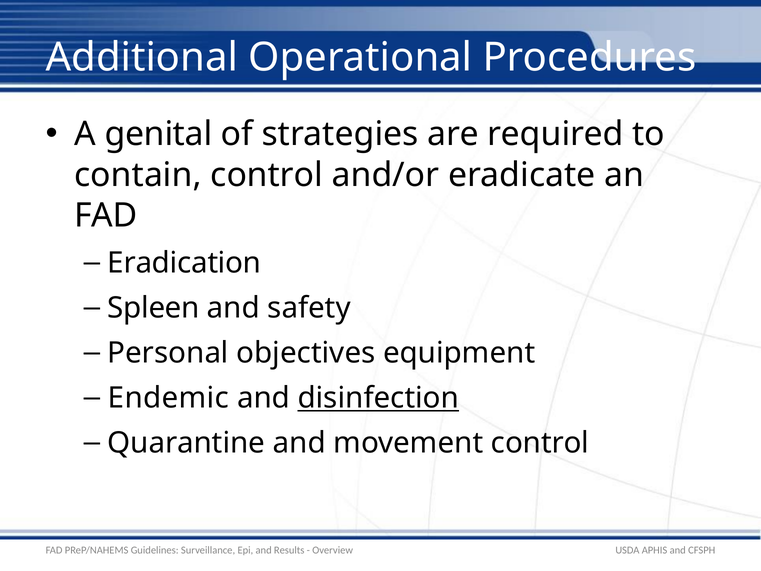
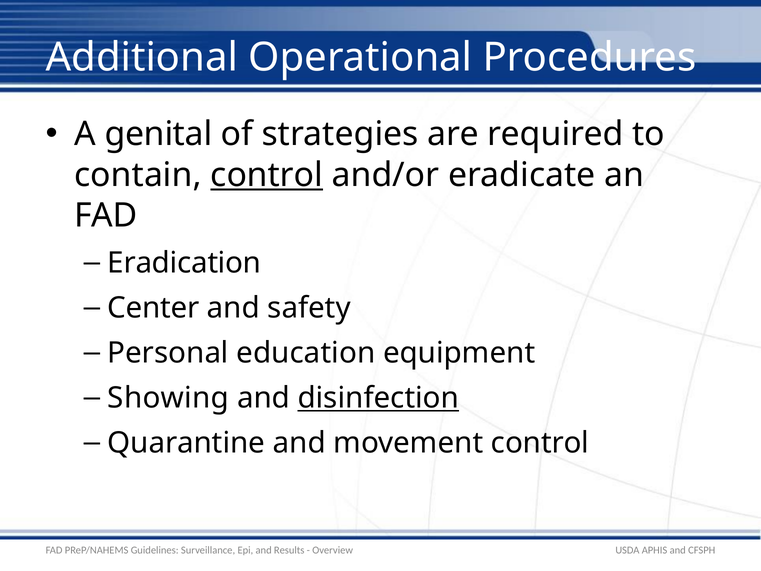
control at (267, 175) underline: none -> present
Spleen: Spleen -> Center
objectives: objectives -> education
Endemic: Endemic -> Showing
